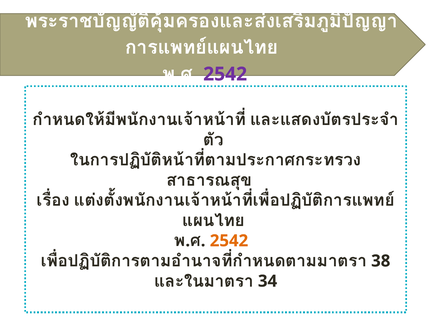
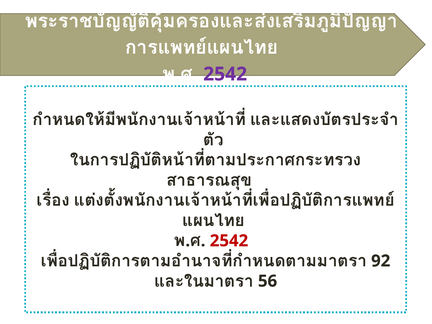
2542 at (229, 241) colour: orange -> red
38: 38 -> 92
34: 34 -> 56
